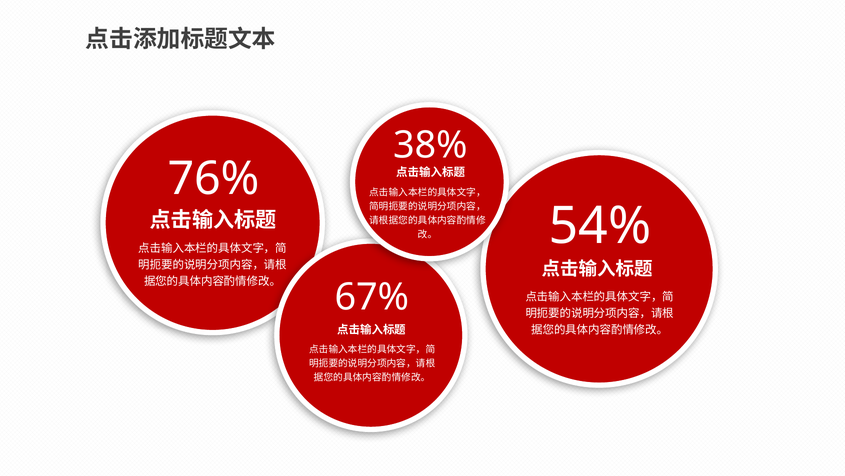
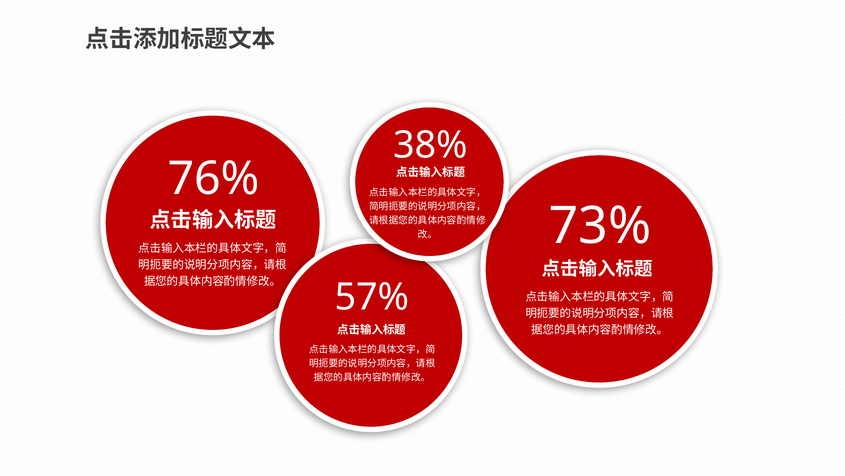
54%: 54% -> 73%
67%: 67% -> 57%
